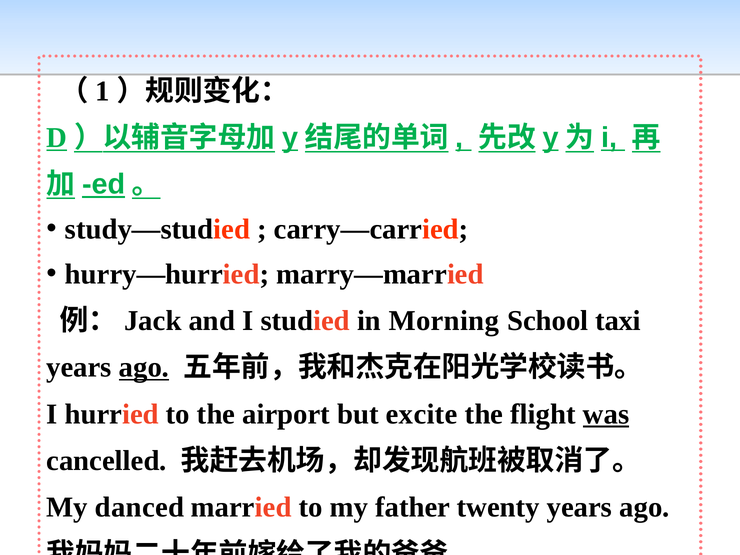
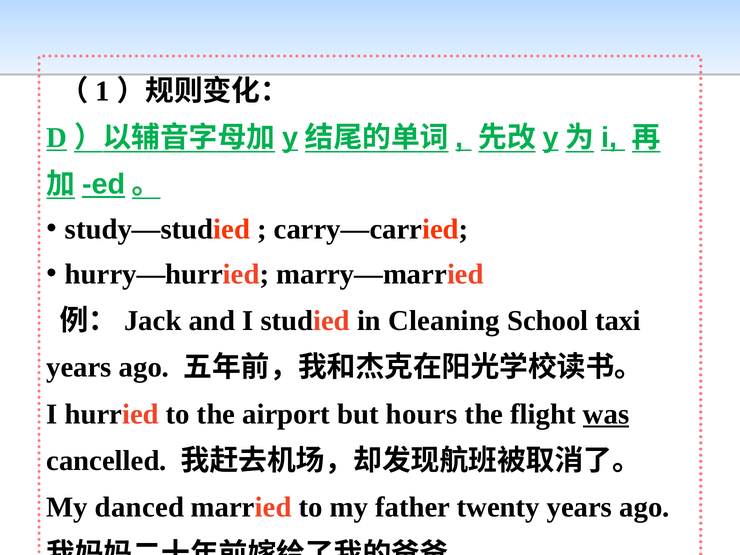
Morning: Morning -> Cleaning
ago at (144, 367) underline: present -> none
excite: excite -> hours
